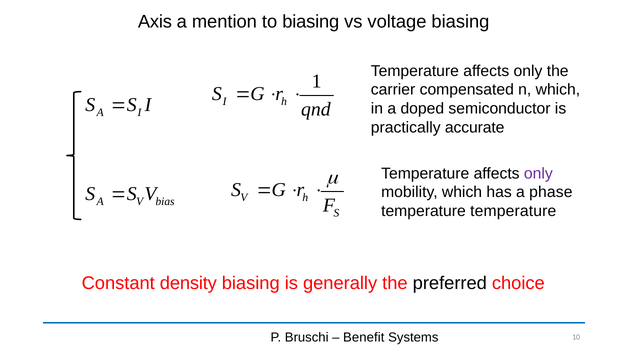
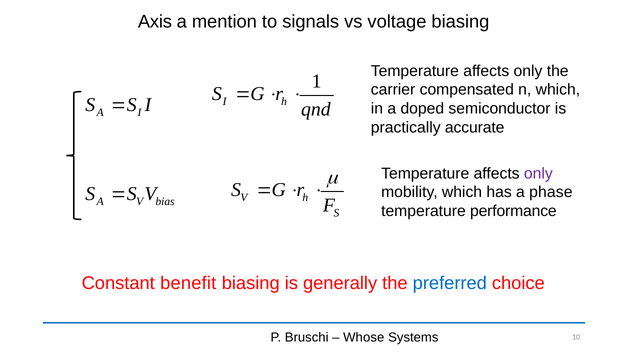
to biasing: biasing -> signals
temperature temperature: temperature -> performance
density: density -> benefit
preferred colour: black -> blue
Benefit: Benefit -> Whose
